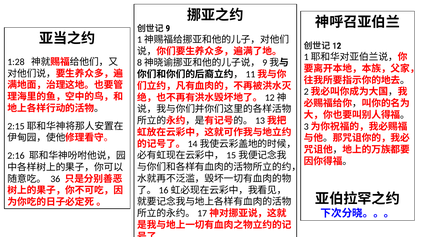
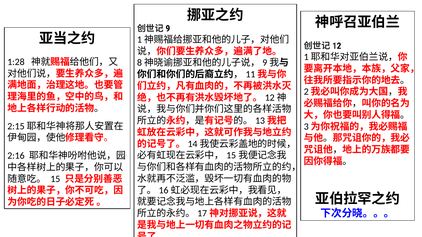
36: 36 -> 15
